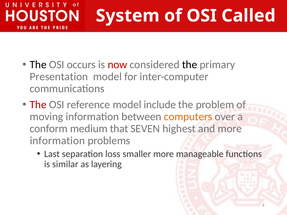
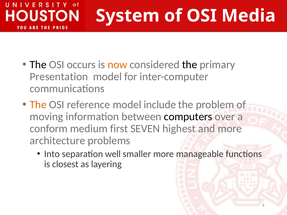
Called: Called -> Media
now colour: red -> orange
The at (38, 105) colour: red -> orange
computers colour: orange -> black
that: that -> first
information at (57, 141): information -> architecture
Last: Last -> Into
loss: loss -> well
similar: similar -> closest
